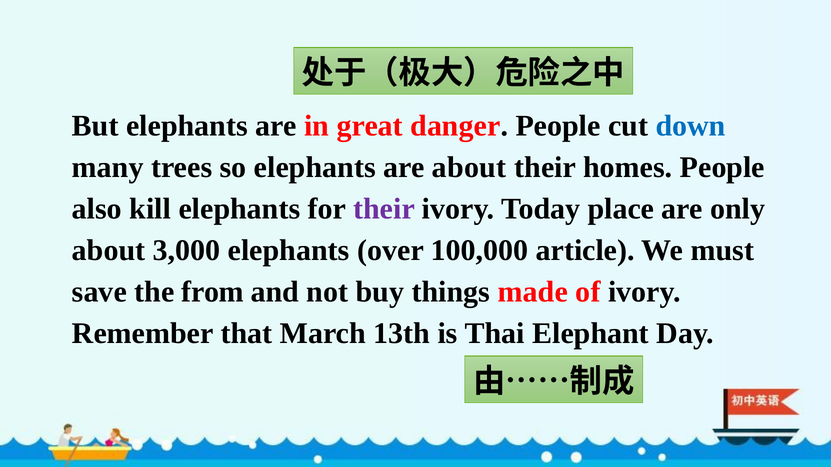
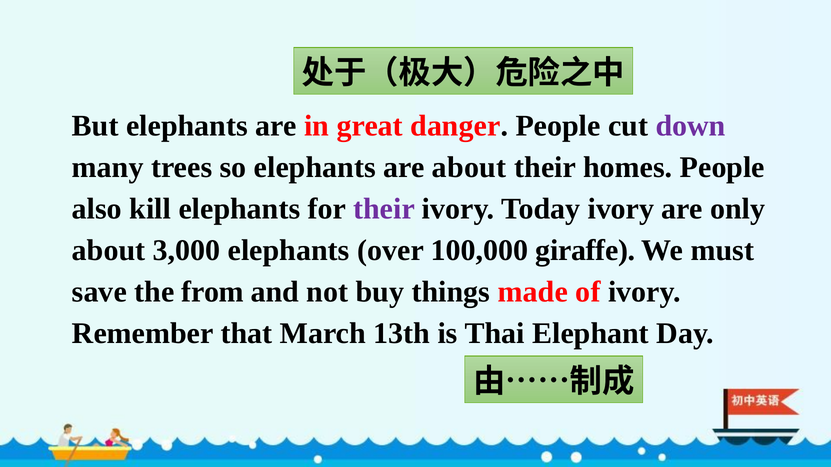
down colour: blue -> purple
Today place: place -> ivory
article: article -> giraffe
